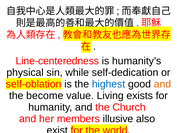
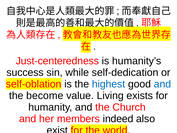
Line-centeredness: Line-centeredness -> Just-centeredness
physical: physical -> success
and at (162, 84) colour: orange -> blue
illusive: illusive -> indeed
